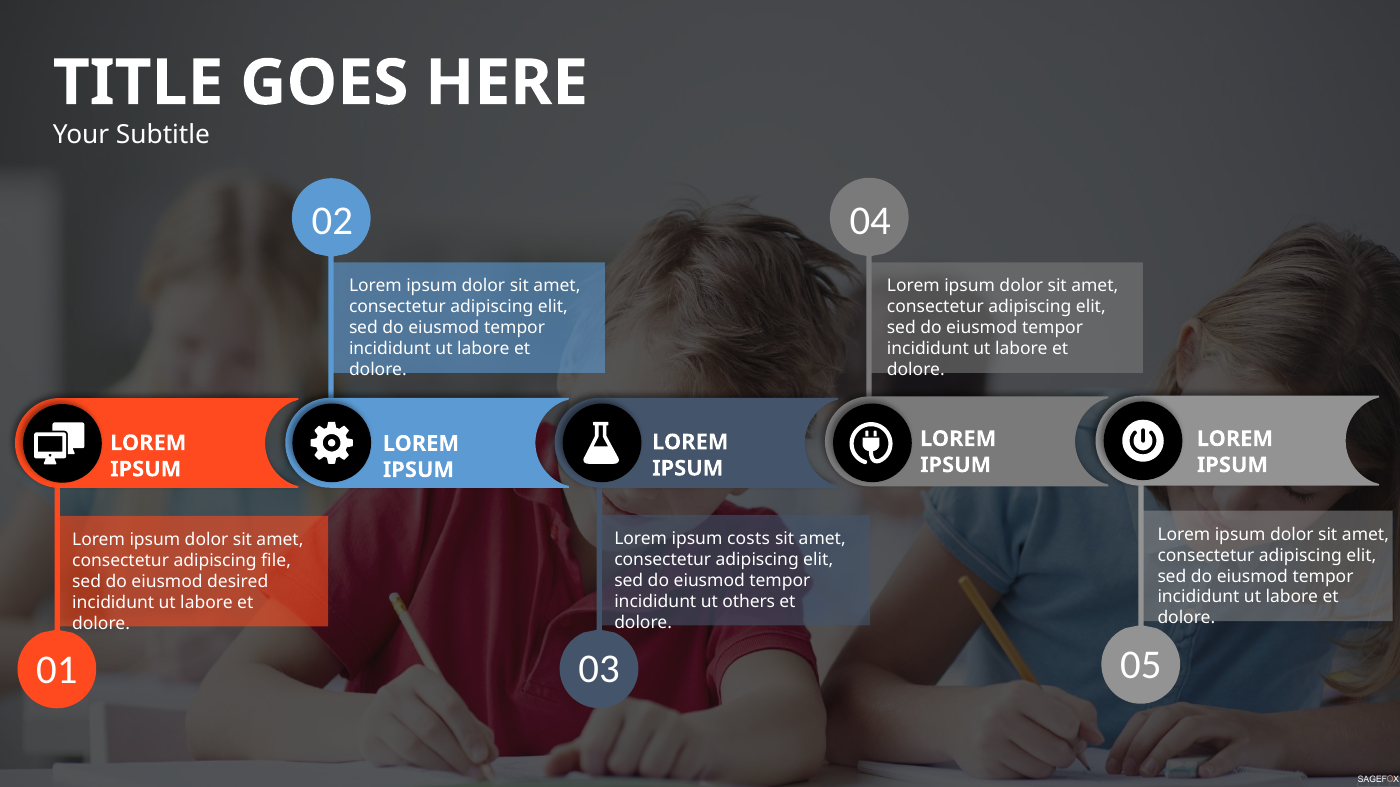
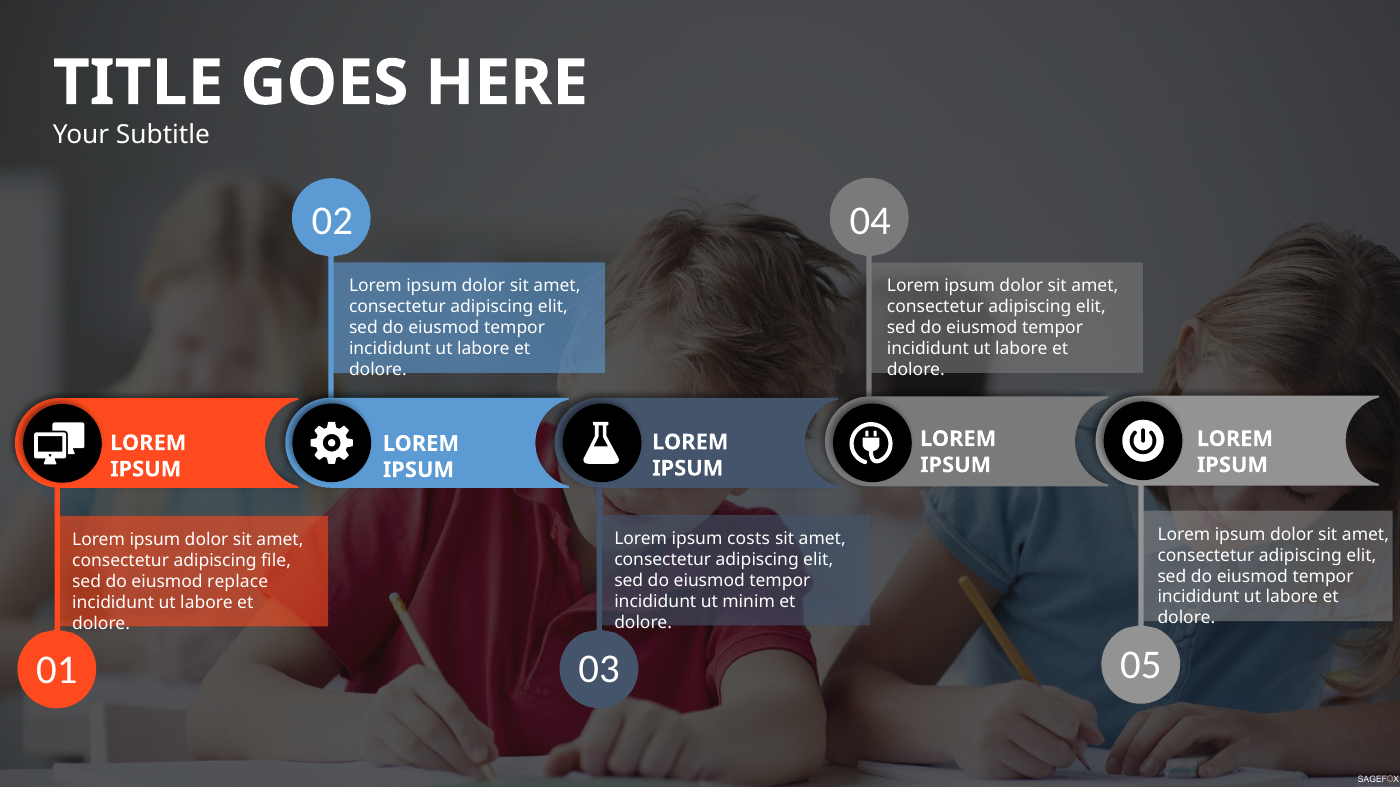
desired: desired -> replace
others: others -> minim
